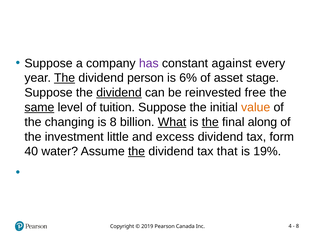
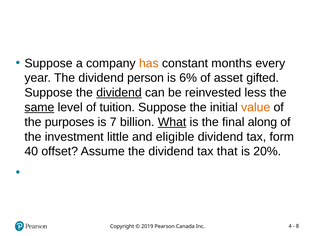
has colour: purple -> orange
against: against -> months
The at (65, 78) underline: present -> none
stage: stage -> gifted
free: free -> less
changing: changing -> purposes
is 8: 8 -> 7
the at (210, 122) underline: present -> none
excess: excess -> eligible
water: water -> offset
the at (137, 151) underline: present -> none
19%: 19% -> 20%
